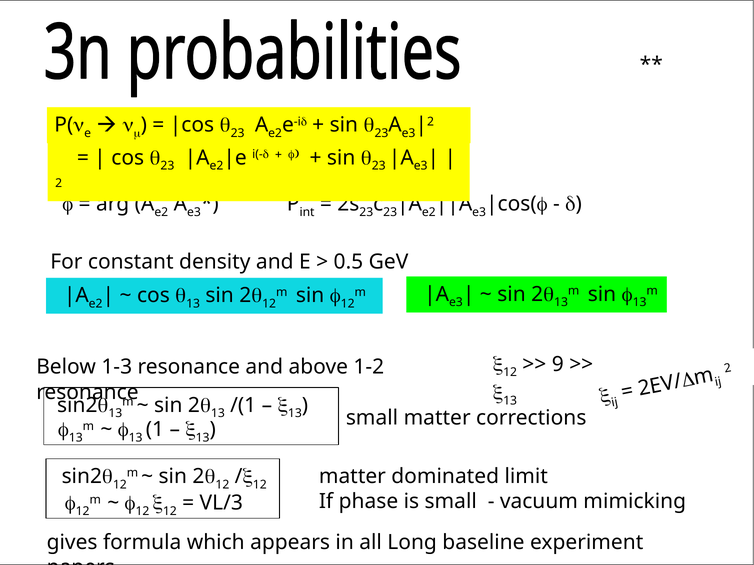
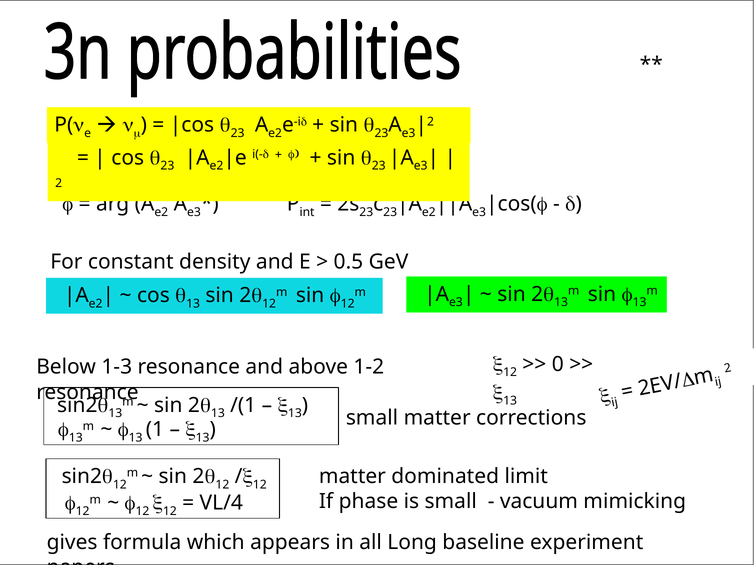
9: 9 -> 0
VL/3: VL/3 -> VL/4
